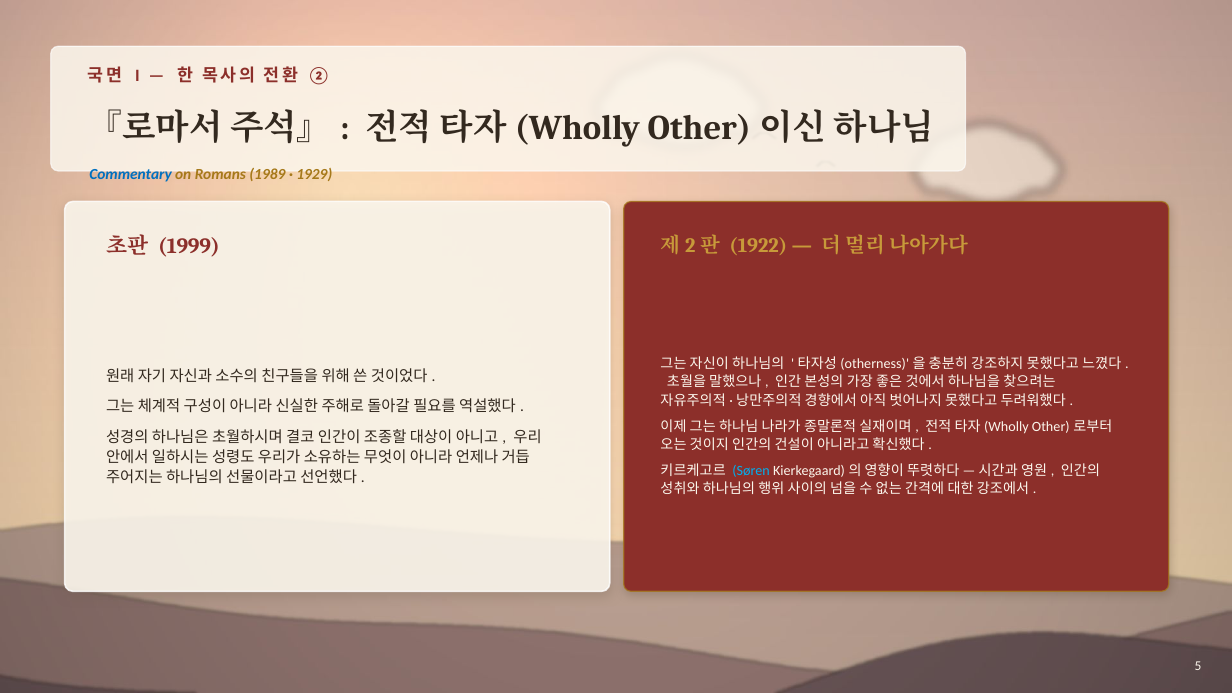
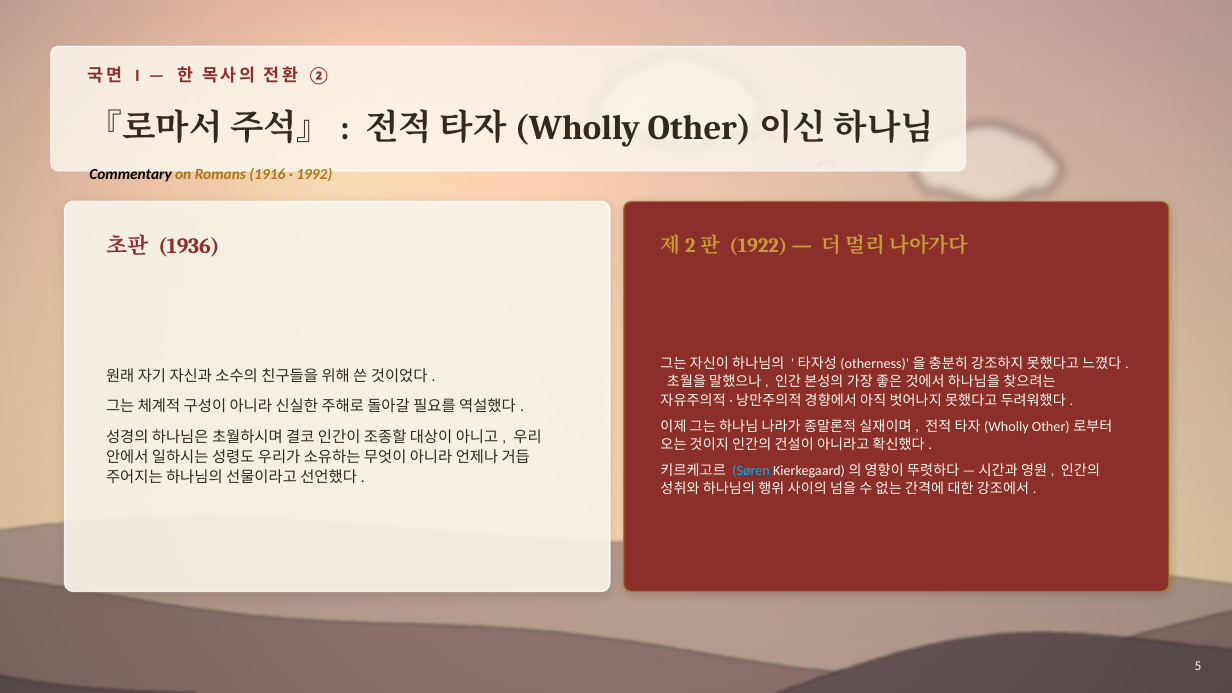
Commentary colour: blue -> black
1989: 1989 -> 1916
1929: 1929 -> 1992
1999: 1999 -> 1936
